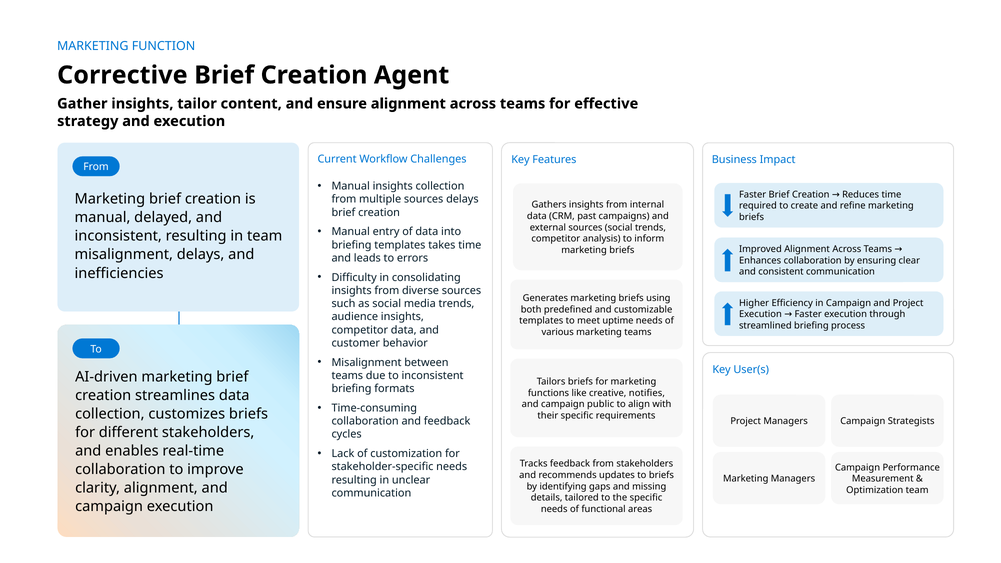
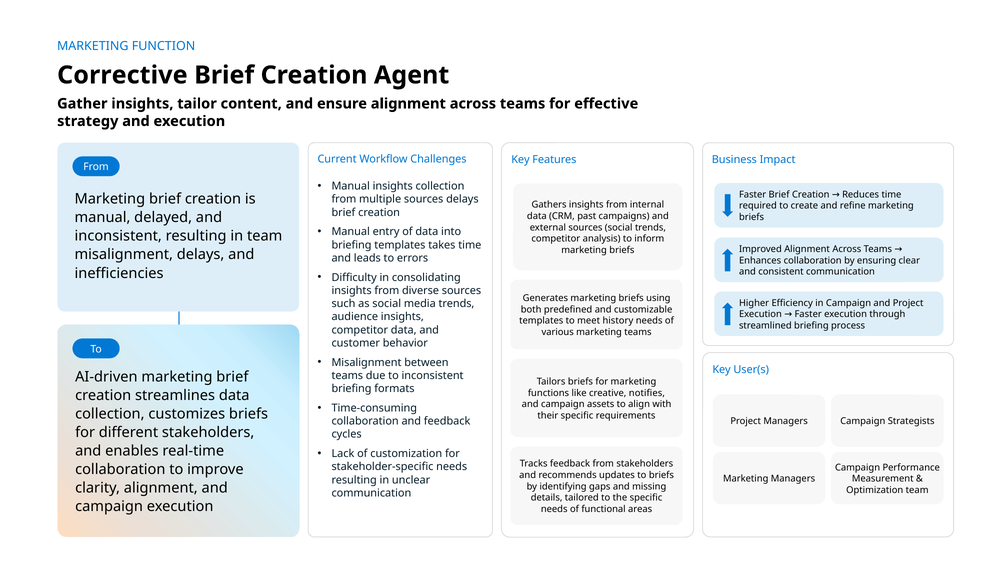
uptime: uptime -> history
public: public -> assets
